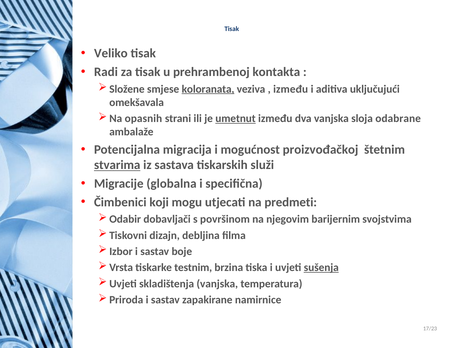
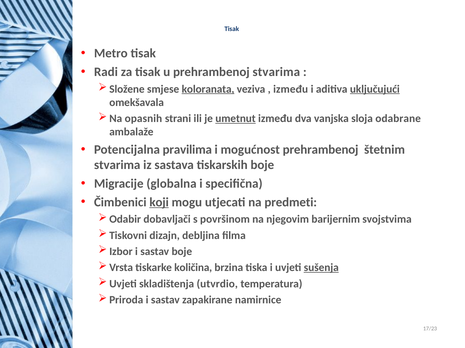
Veliko: Veliko -> Metro
prehrambenoj kontakta: kontakta -> stvarima
uključujući underline: none -> present
migracija: migracija -> pravilima
mogućnost proizvođačkoj: proizvođačkoj -> prehrambenoj
stvarima at (117, 165) underline: present -> none
tiskarskih služi: služi -> boje
koji underline: none -> present
testnim: testnim -> količina
skladištenja vanjska: vanjska -> utvrdio
